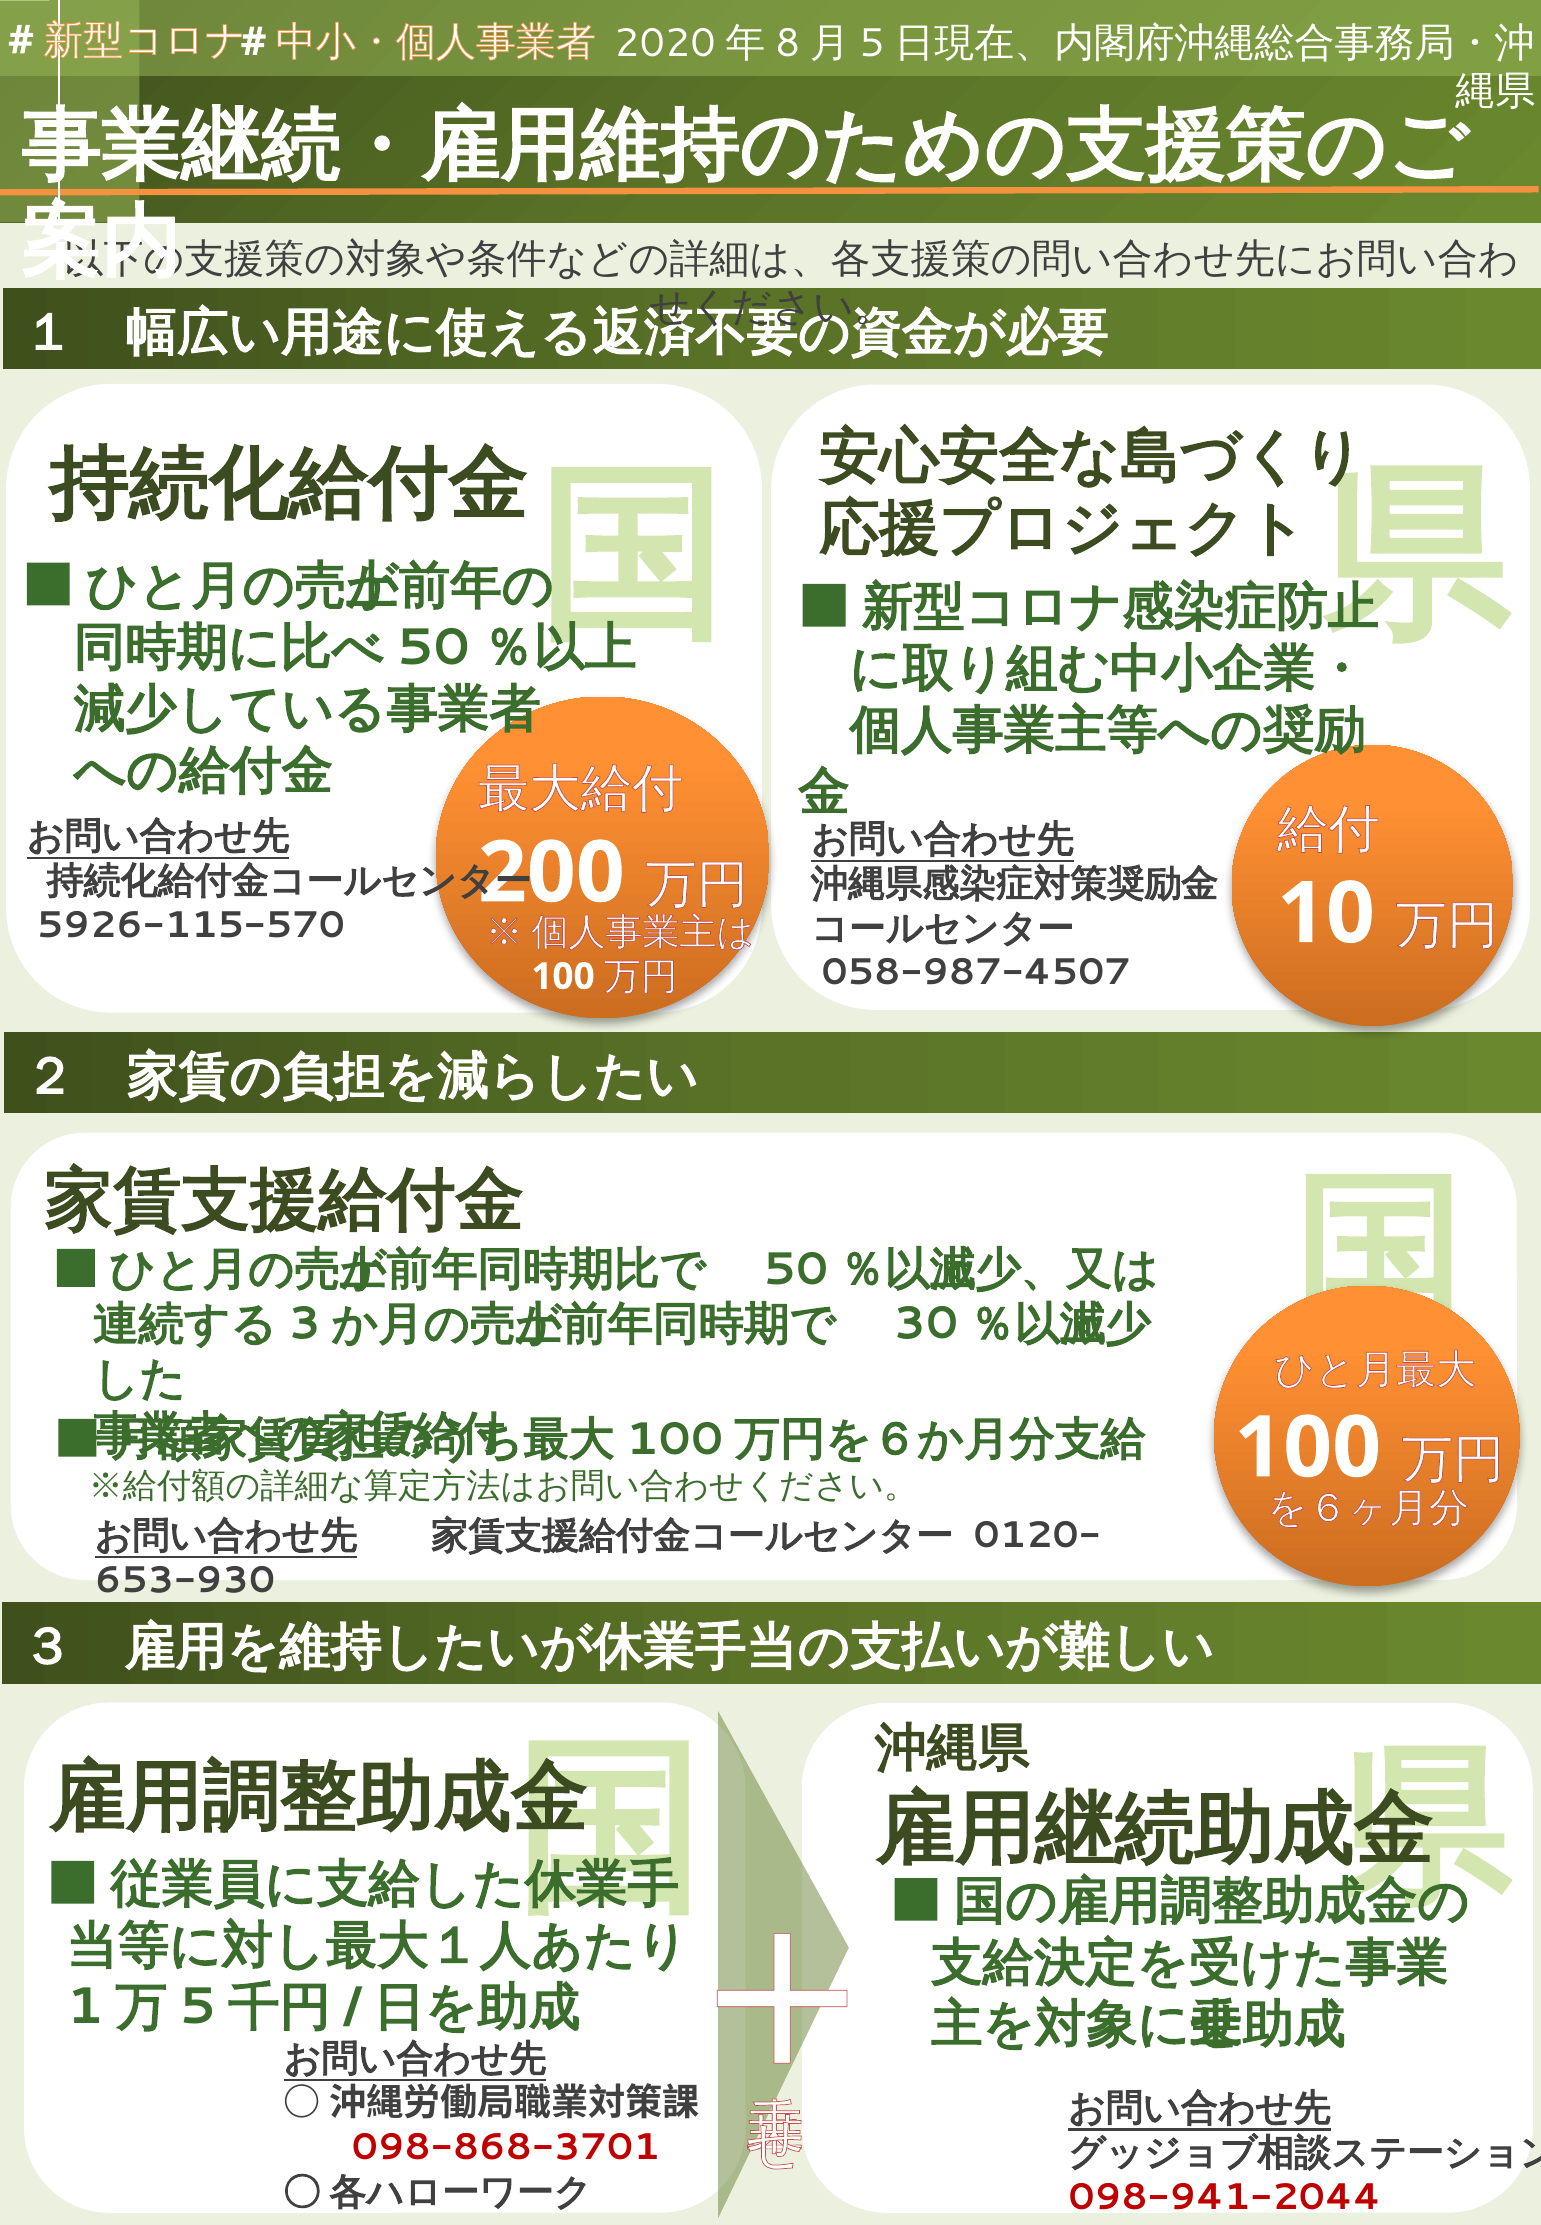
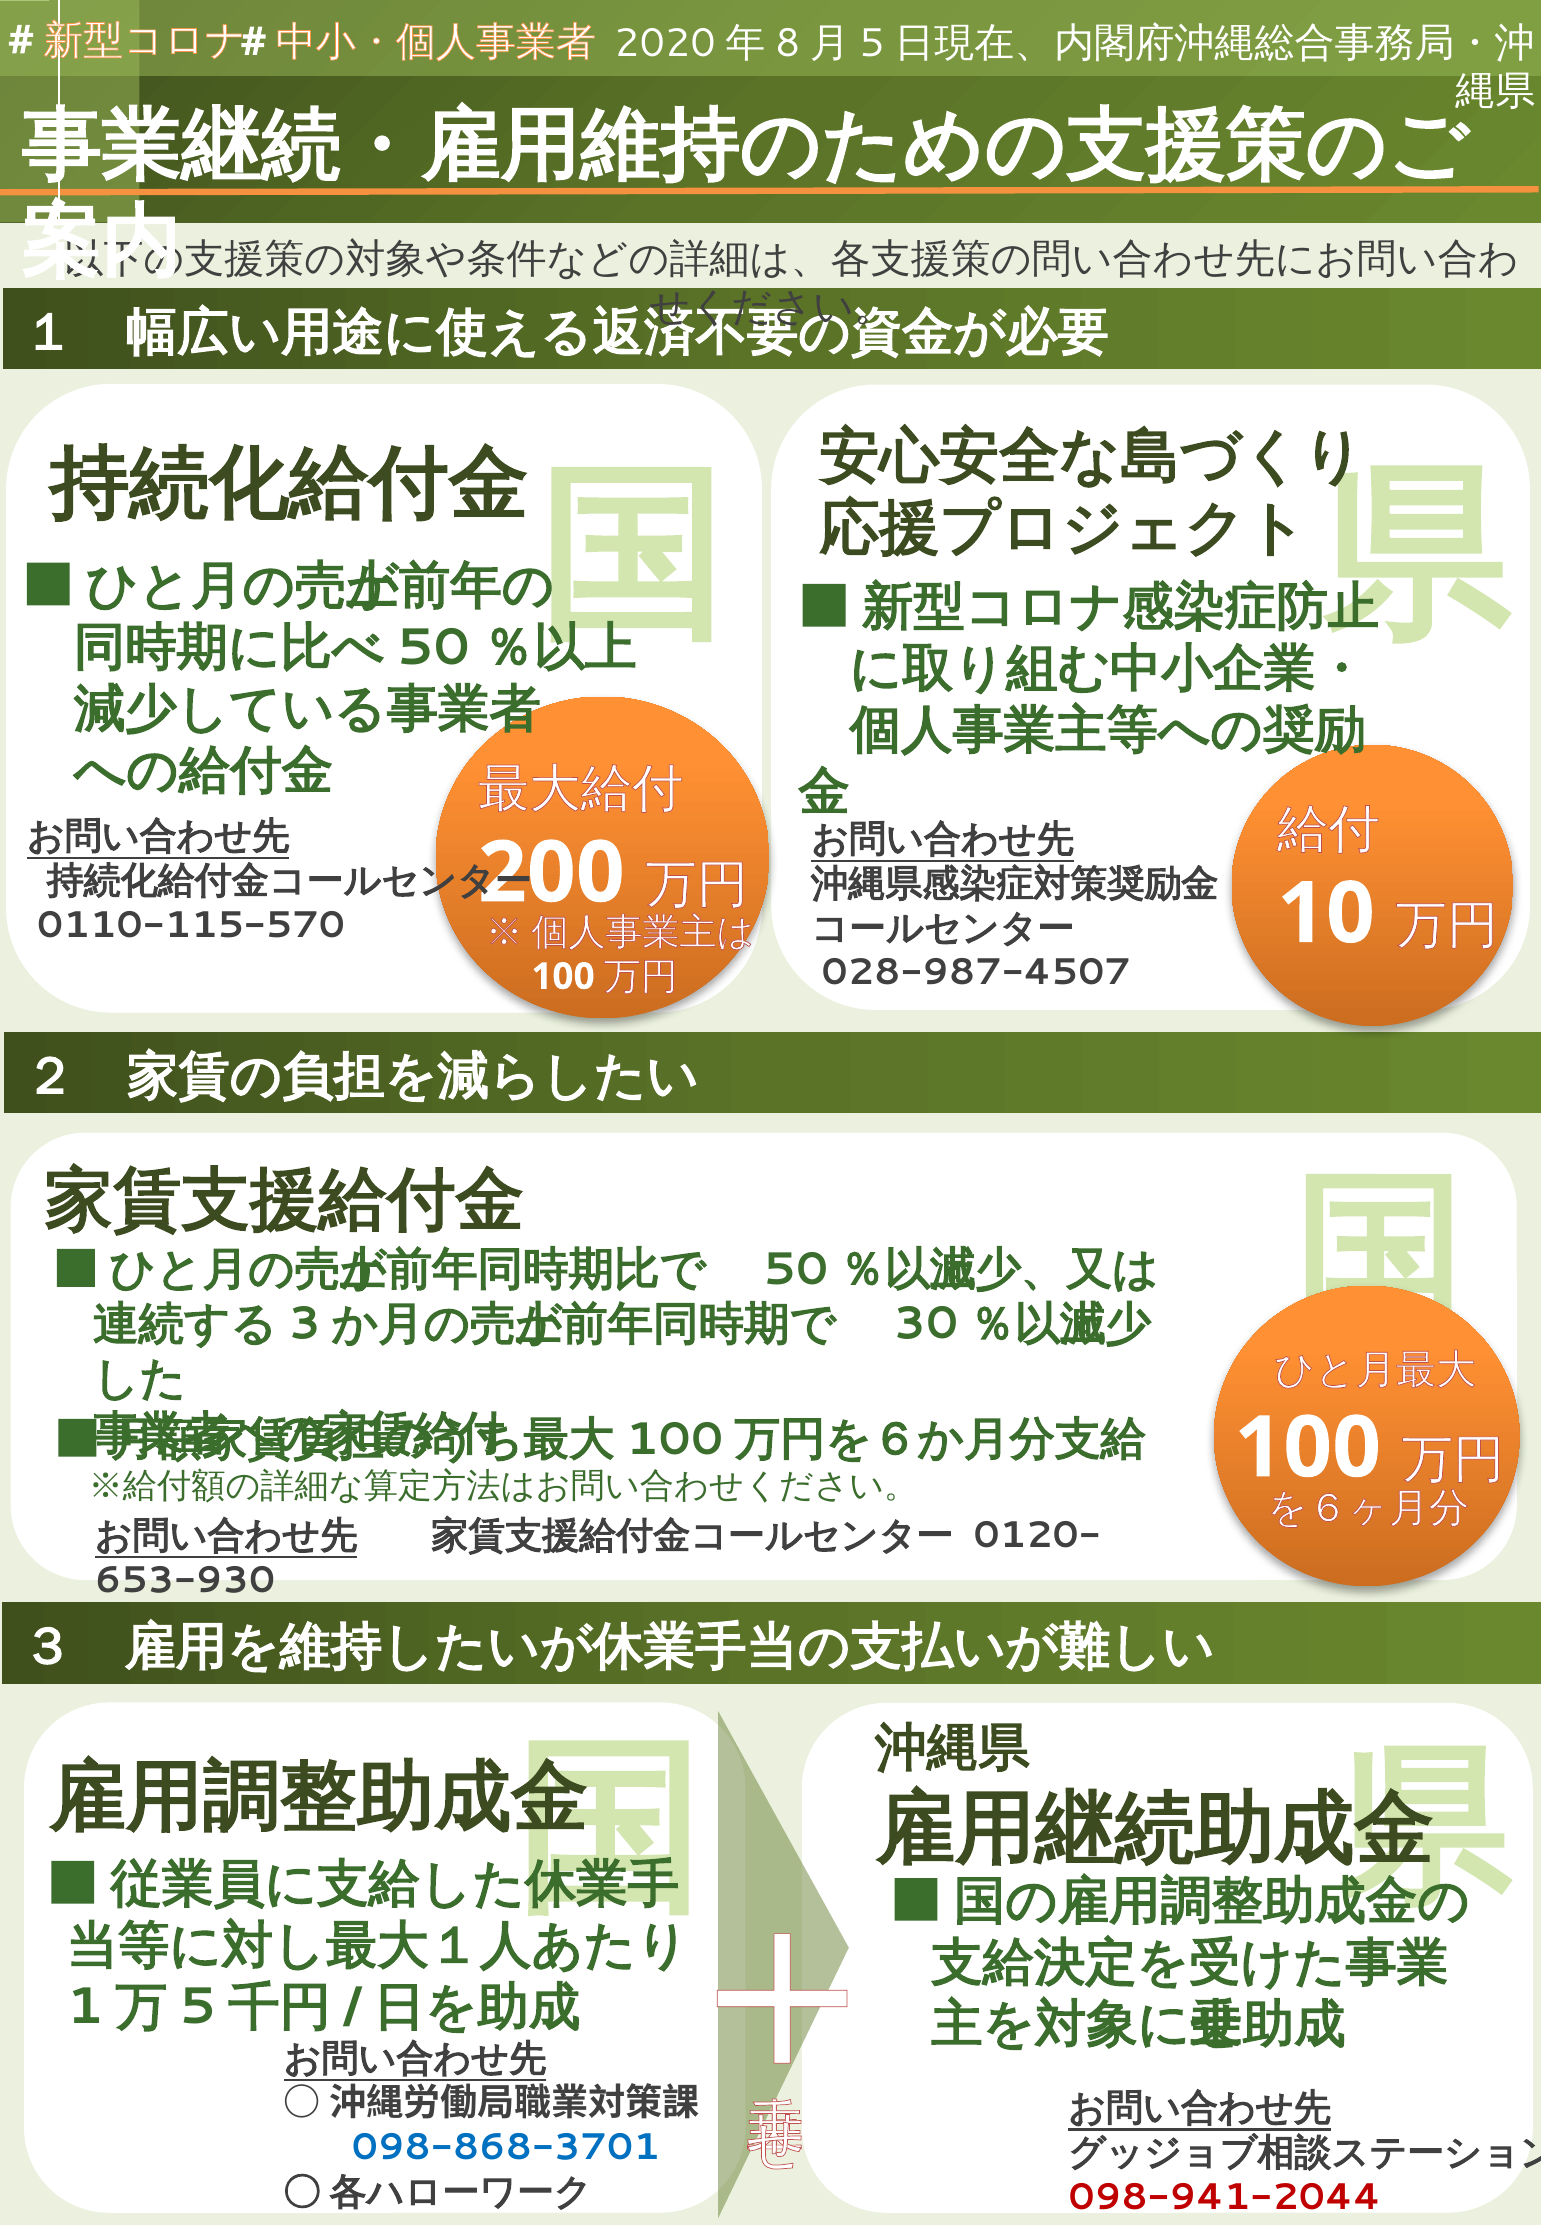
5926-115-570: 5926-115-570 -> 0110-115-570
058-987-4507: 058-987-4507 -> 028-987-4507
098-868-3701 colour: red -> blue
